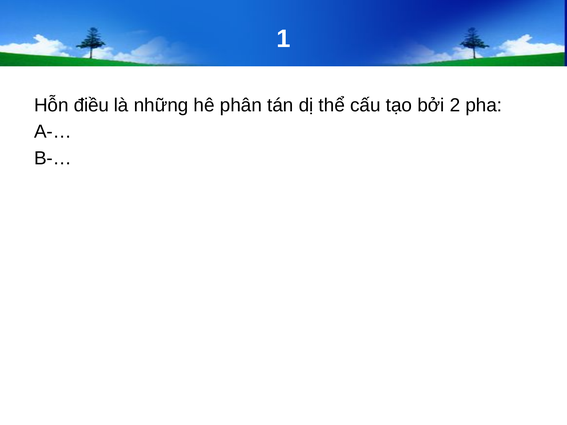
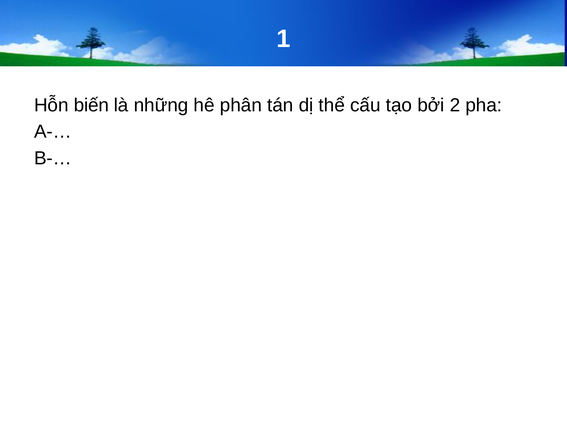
điều: điều -> biến
